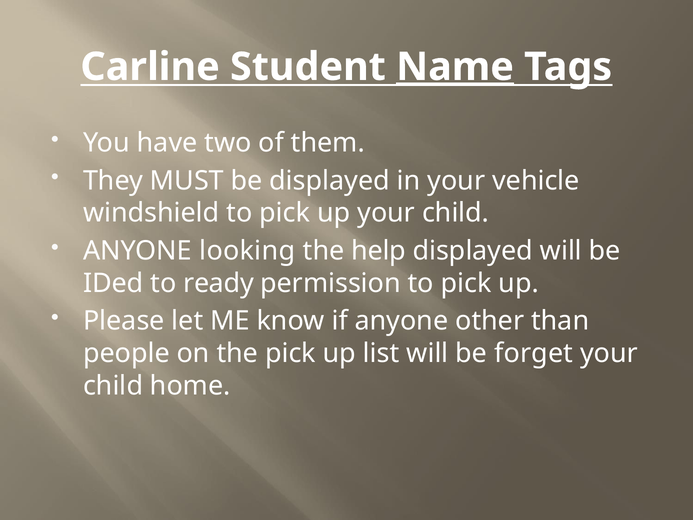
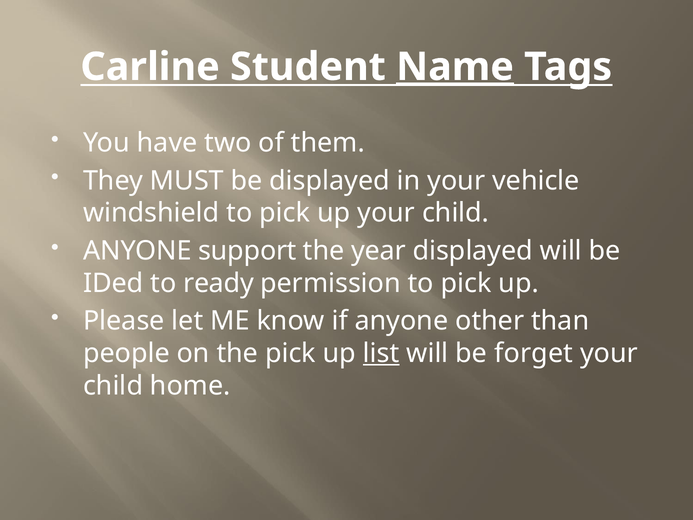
looking: looking -> support
help: help -> year
list underline: none -> present
